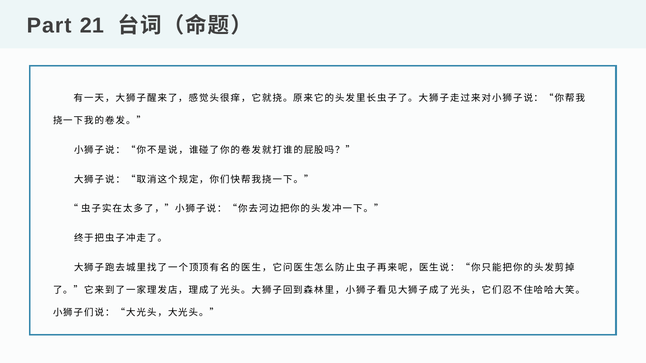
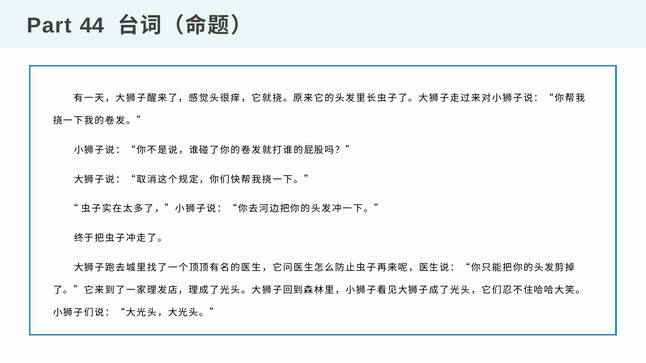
21: 21 -> 44
